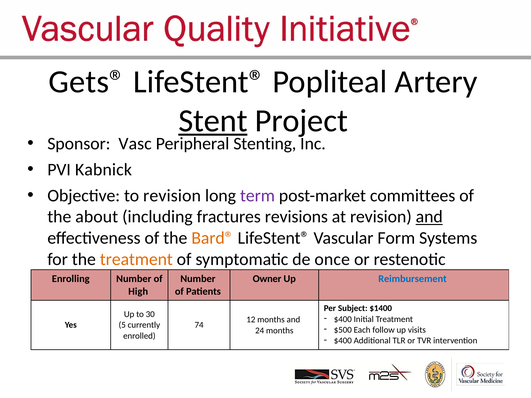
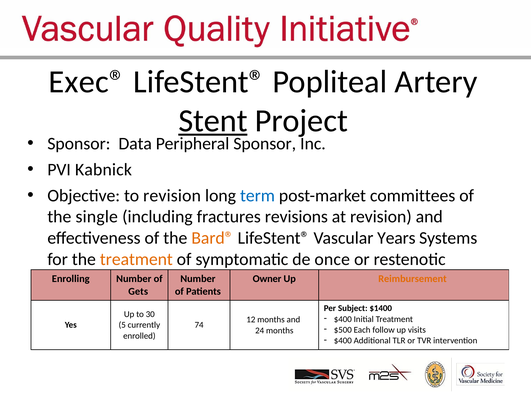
Gets®: Gets® -> Exec®
Vasc: Vasc -> Data
Peripheral Stenting: Stenting -> Sponsor
term colour: purple -> blue
about: about -> single
and at (429, 217) underline: present -> none
Form: Form -> Years
Reimbursement colour: blue -> orange
High: High -> Gets
